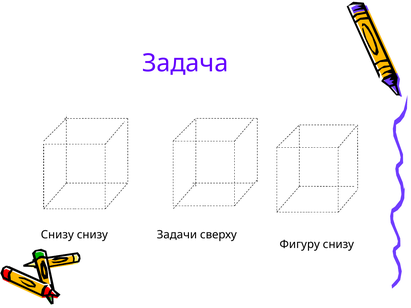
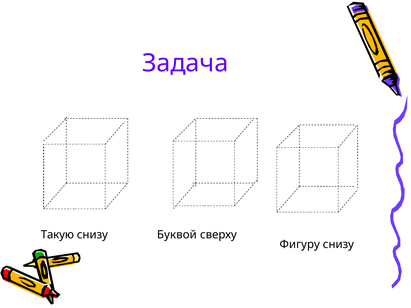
Снизу at (57, 235): Снизу -> Такую
Задачи: Задачи -> Буквой
